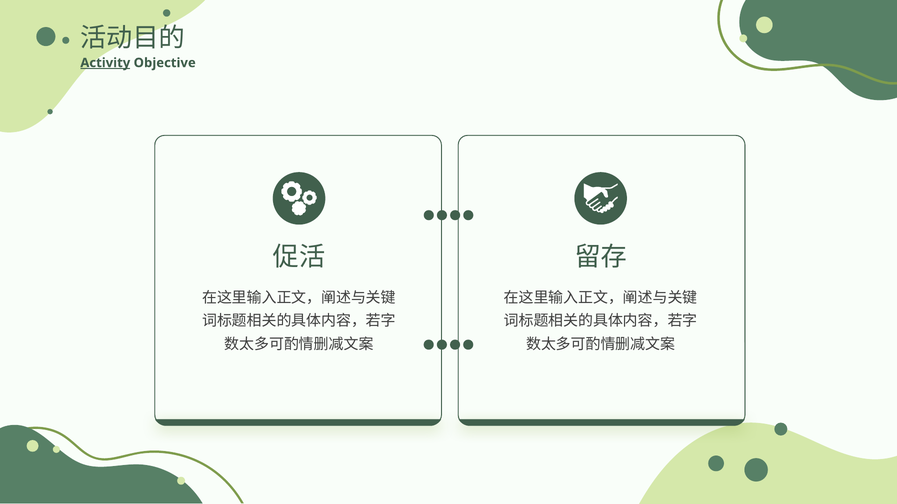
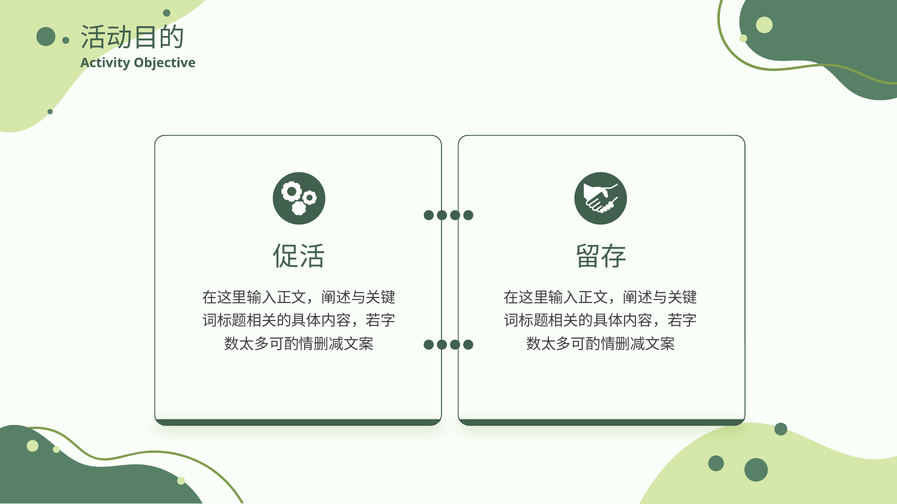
Activity underline: present -> none
